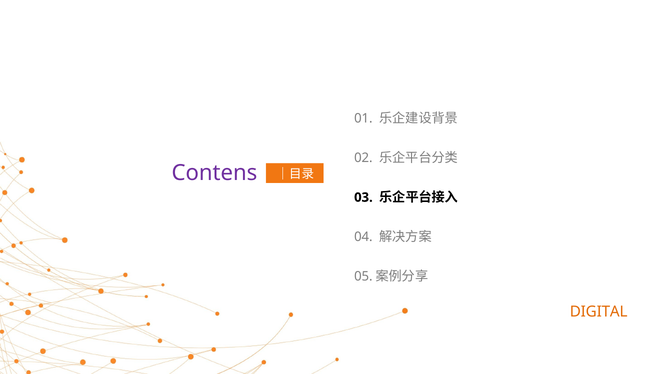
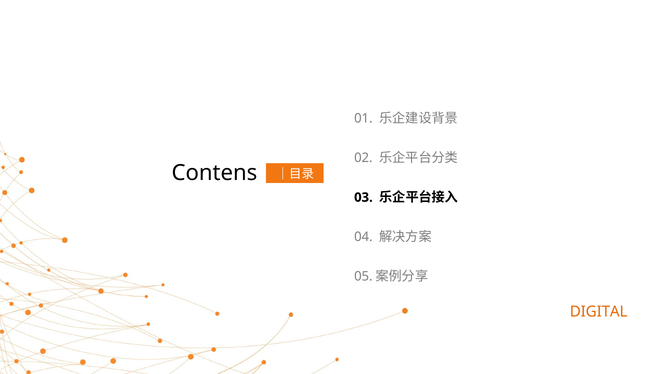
Contens colour: purple -> black
